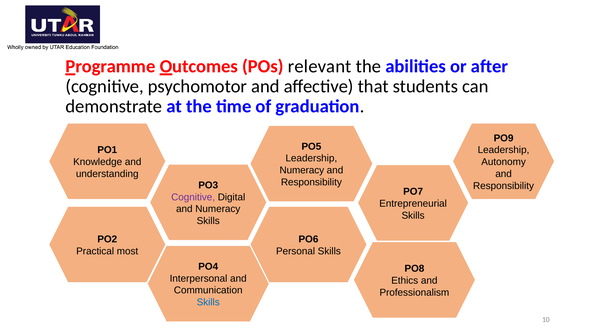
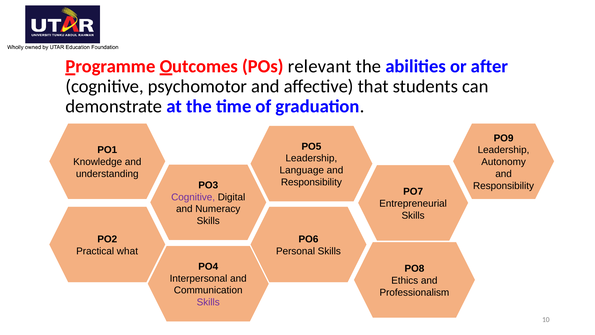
Numeracy at (302, 170): Numeracy -> Language
most: most -> what
Skills at (208, 302) colour: blue -> purple
